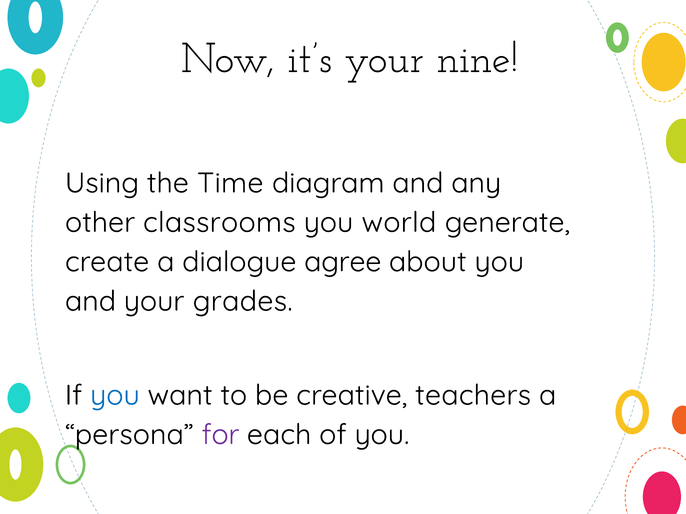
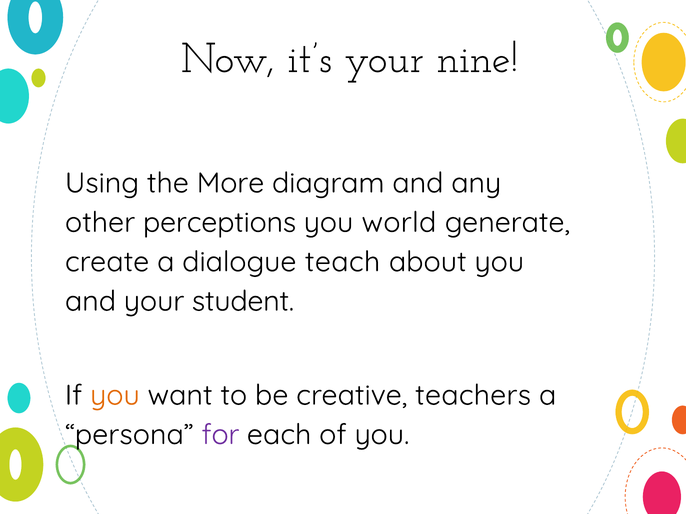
Time: Time -> More
classrooms: classrooms -> perceptions
agree: agree -> teach
grades: grades -> student
you at (115, 396) colour: blue -> orange
